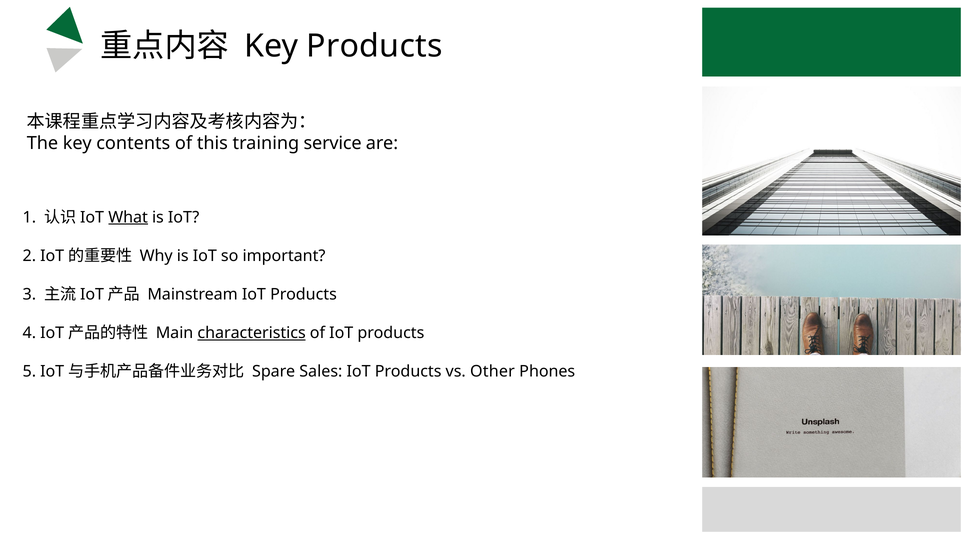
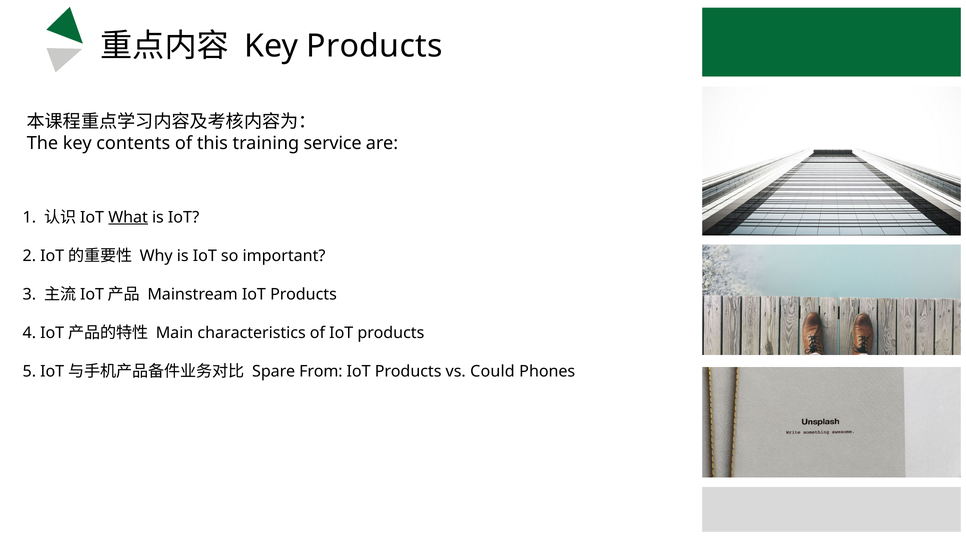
characteristics underline: present -> none
Sales: Sales -> From
Other: Other -> Could
